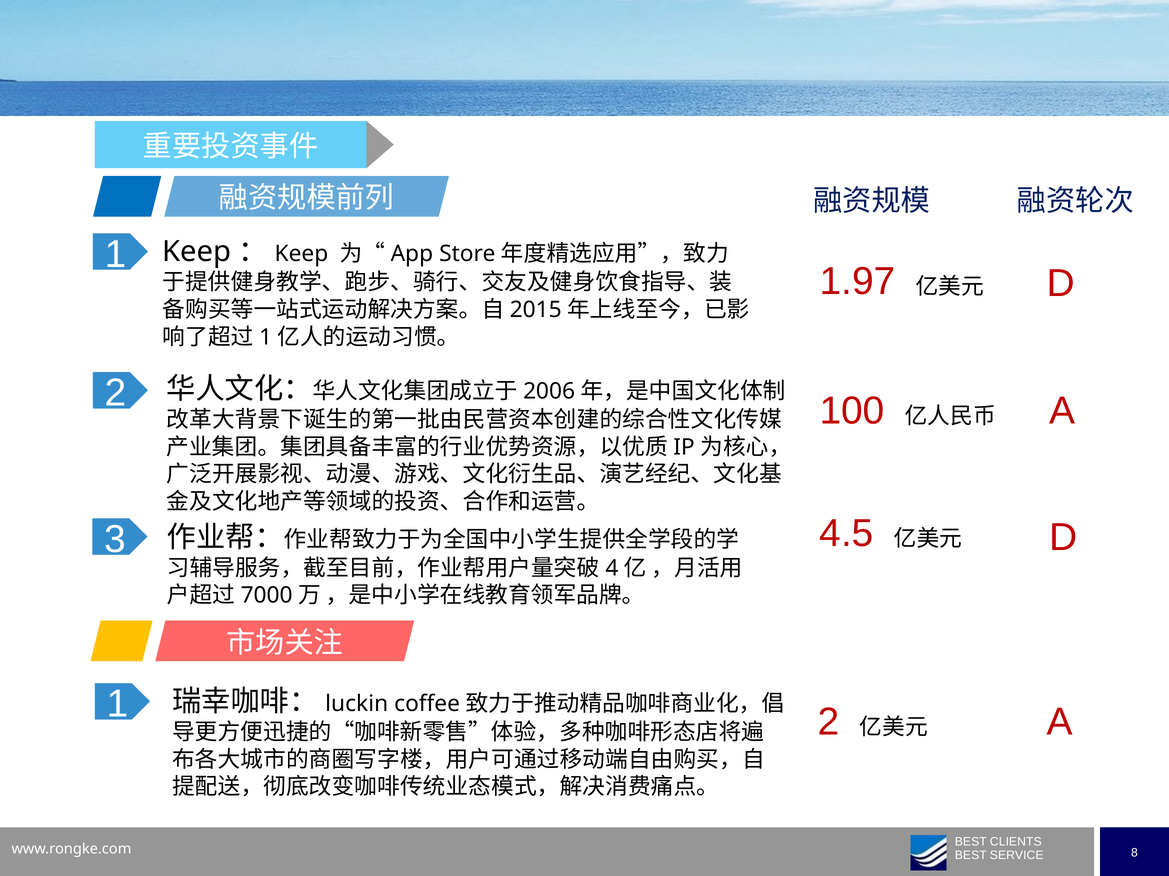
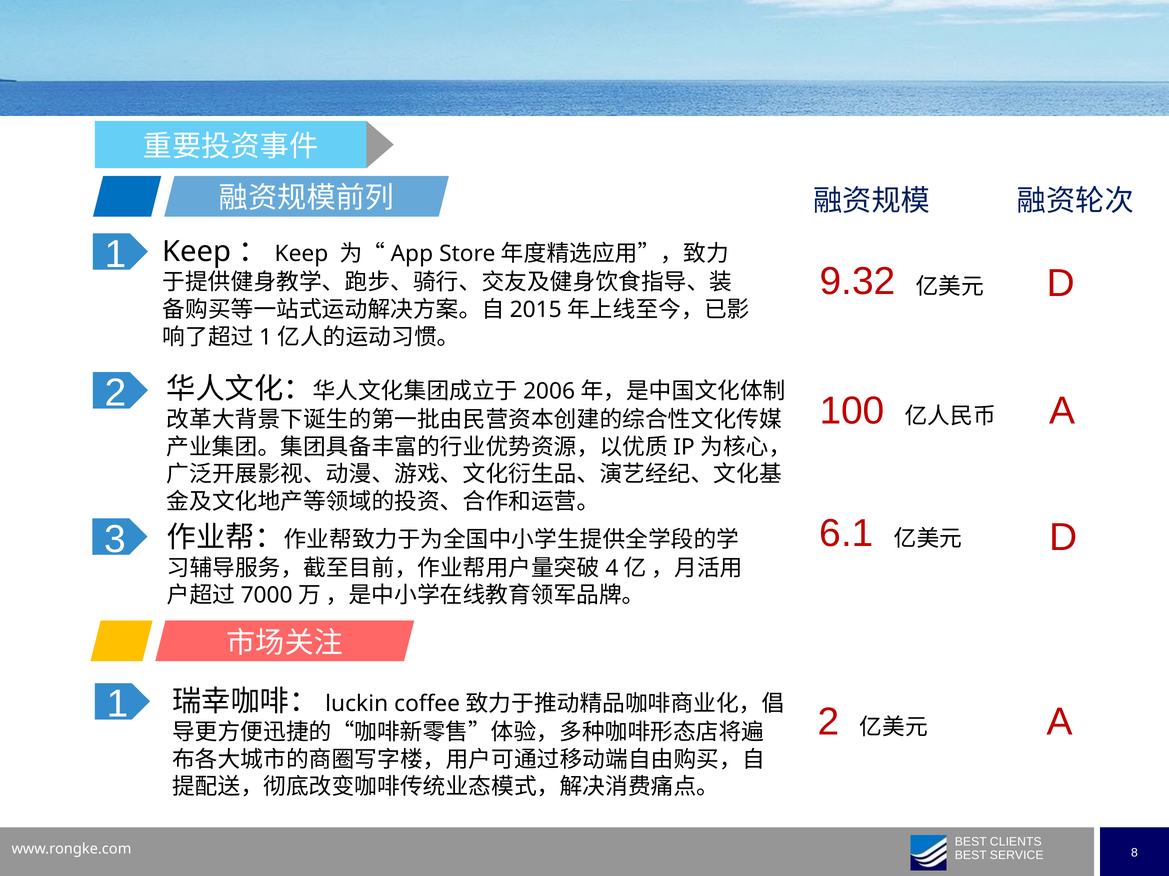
1.97: 1.97 -> 9.32
4.5: 4.5 -> 6.1
